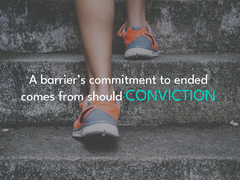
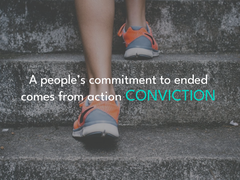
barrier’s: barrier’s -> people’s
should: should -> action
